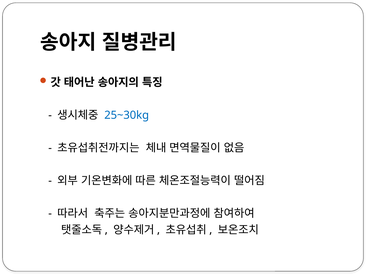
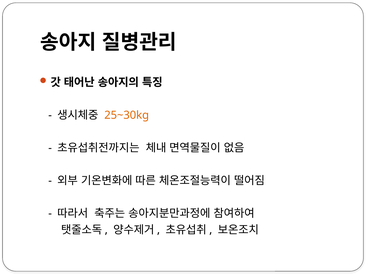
25~30kg colour: blue -> orange
